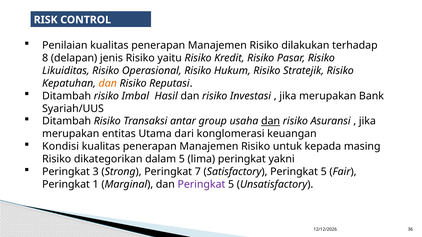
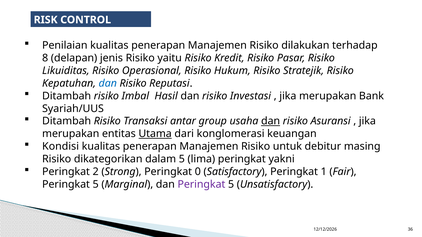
dan at (108, 83) colour: orange -> blue
Utama underline: none -> present
kepada: kepada -> debitur
3: 3 -> 2
7: 7 -> 0
Satisfactory Peringkat 5: 5 -> 1
1 at (96, 185): 1 -> 5
